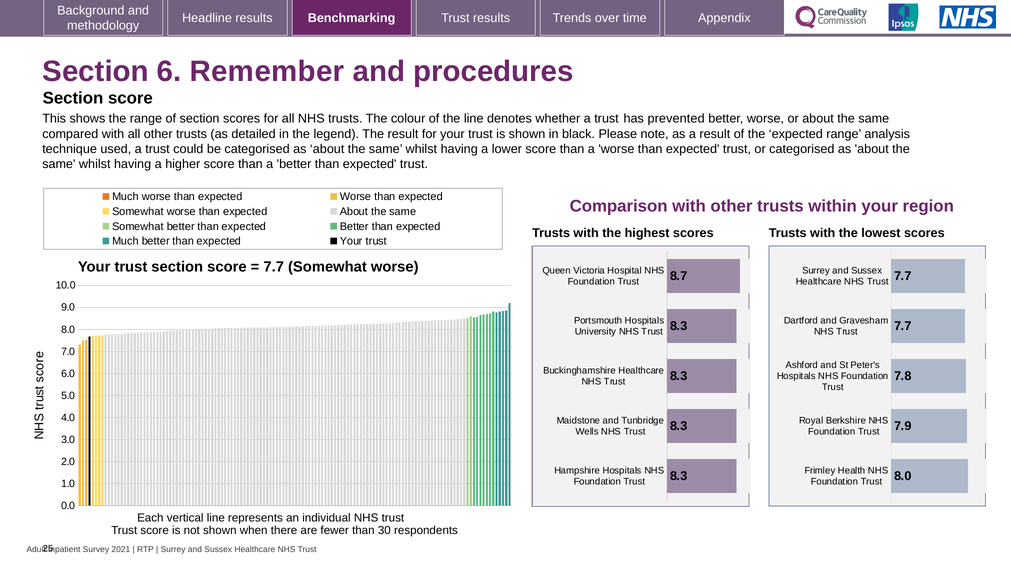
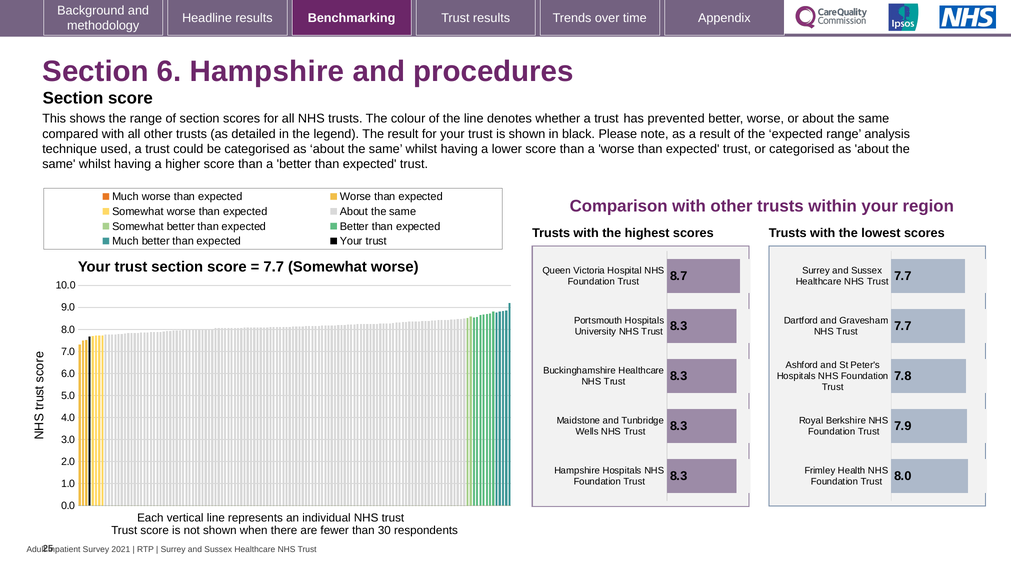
6 Remember: Remember -> Hampshire
